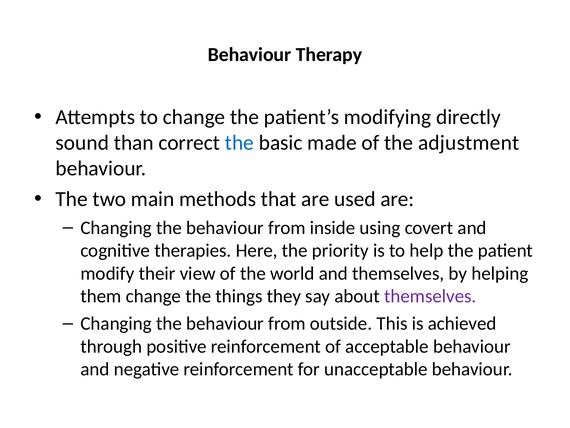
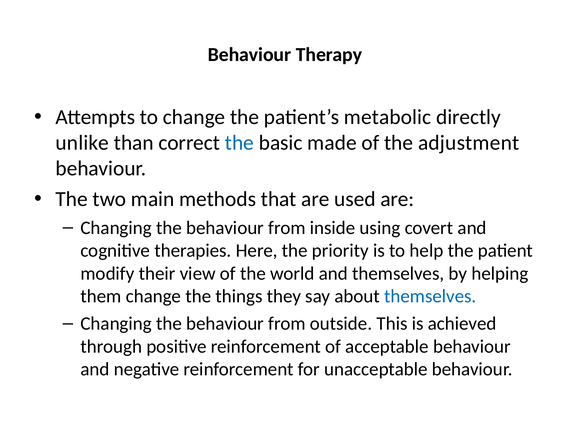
modifying: modifying -> metabolic
sound: sound -> unlike
themselves at (430, 296) colour: purple -> blue
